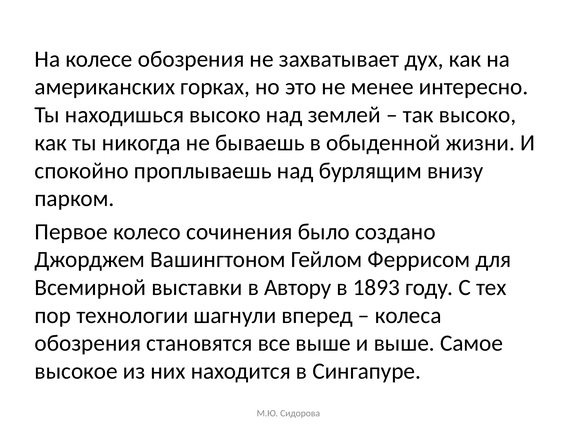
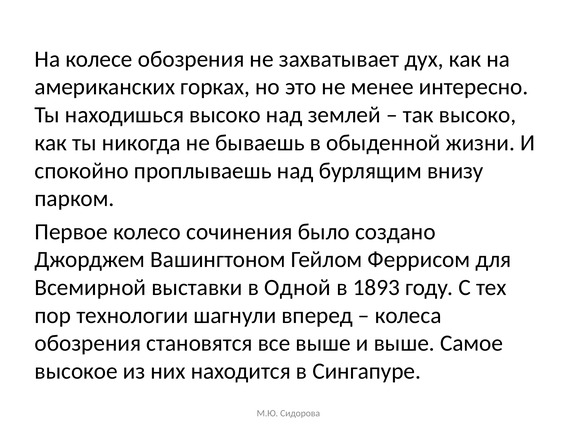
Автору: Автору -> Одной
